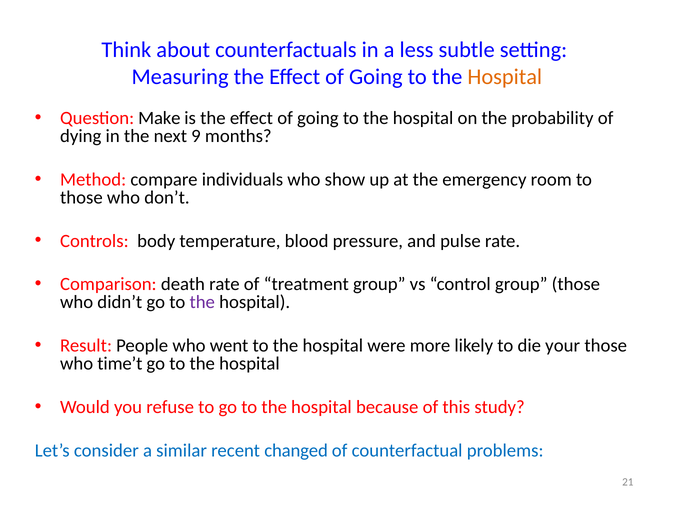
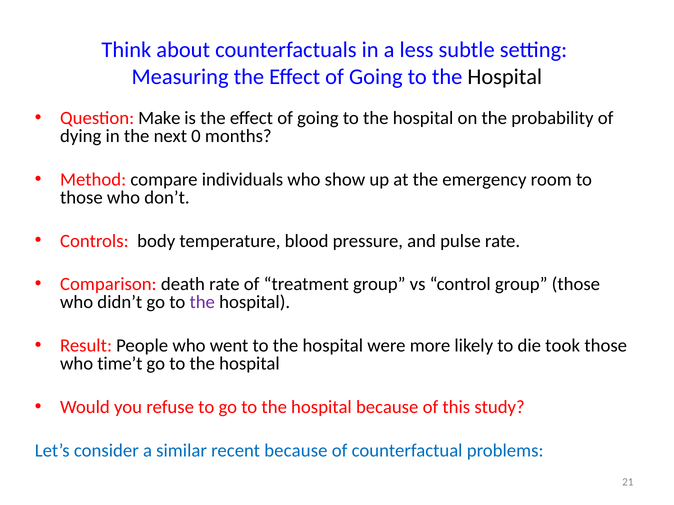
Hospital at (505, 77) colour: orange -> black
9: 9 -> 0
your: your -> took
recent changed: changed -> because
